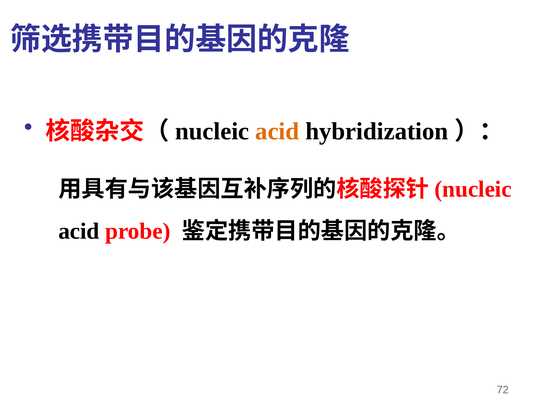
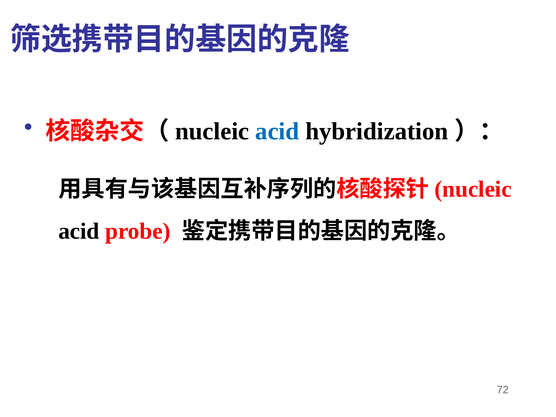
acid at (277, 131) colour: orange -> blue
